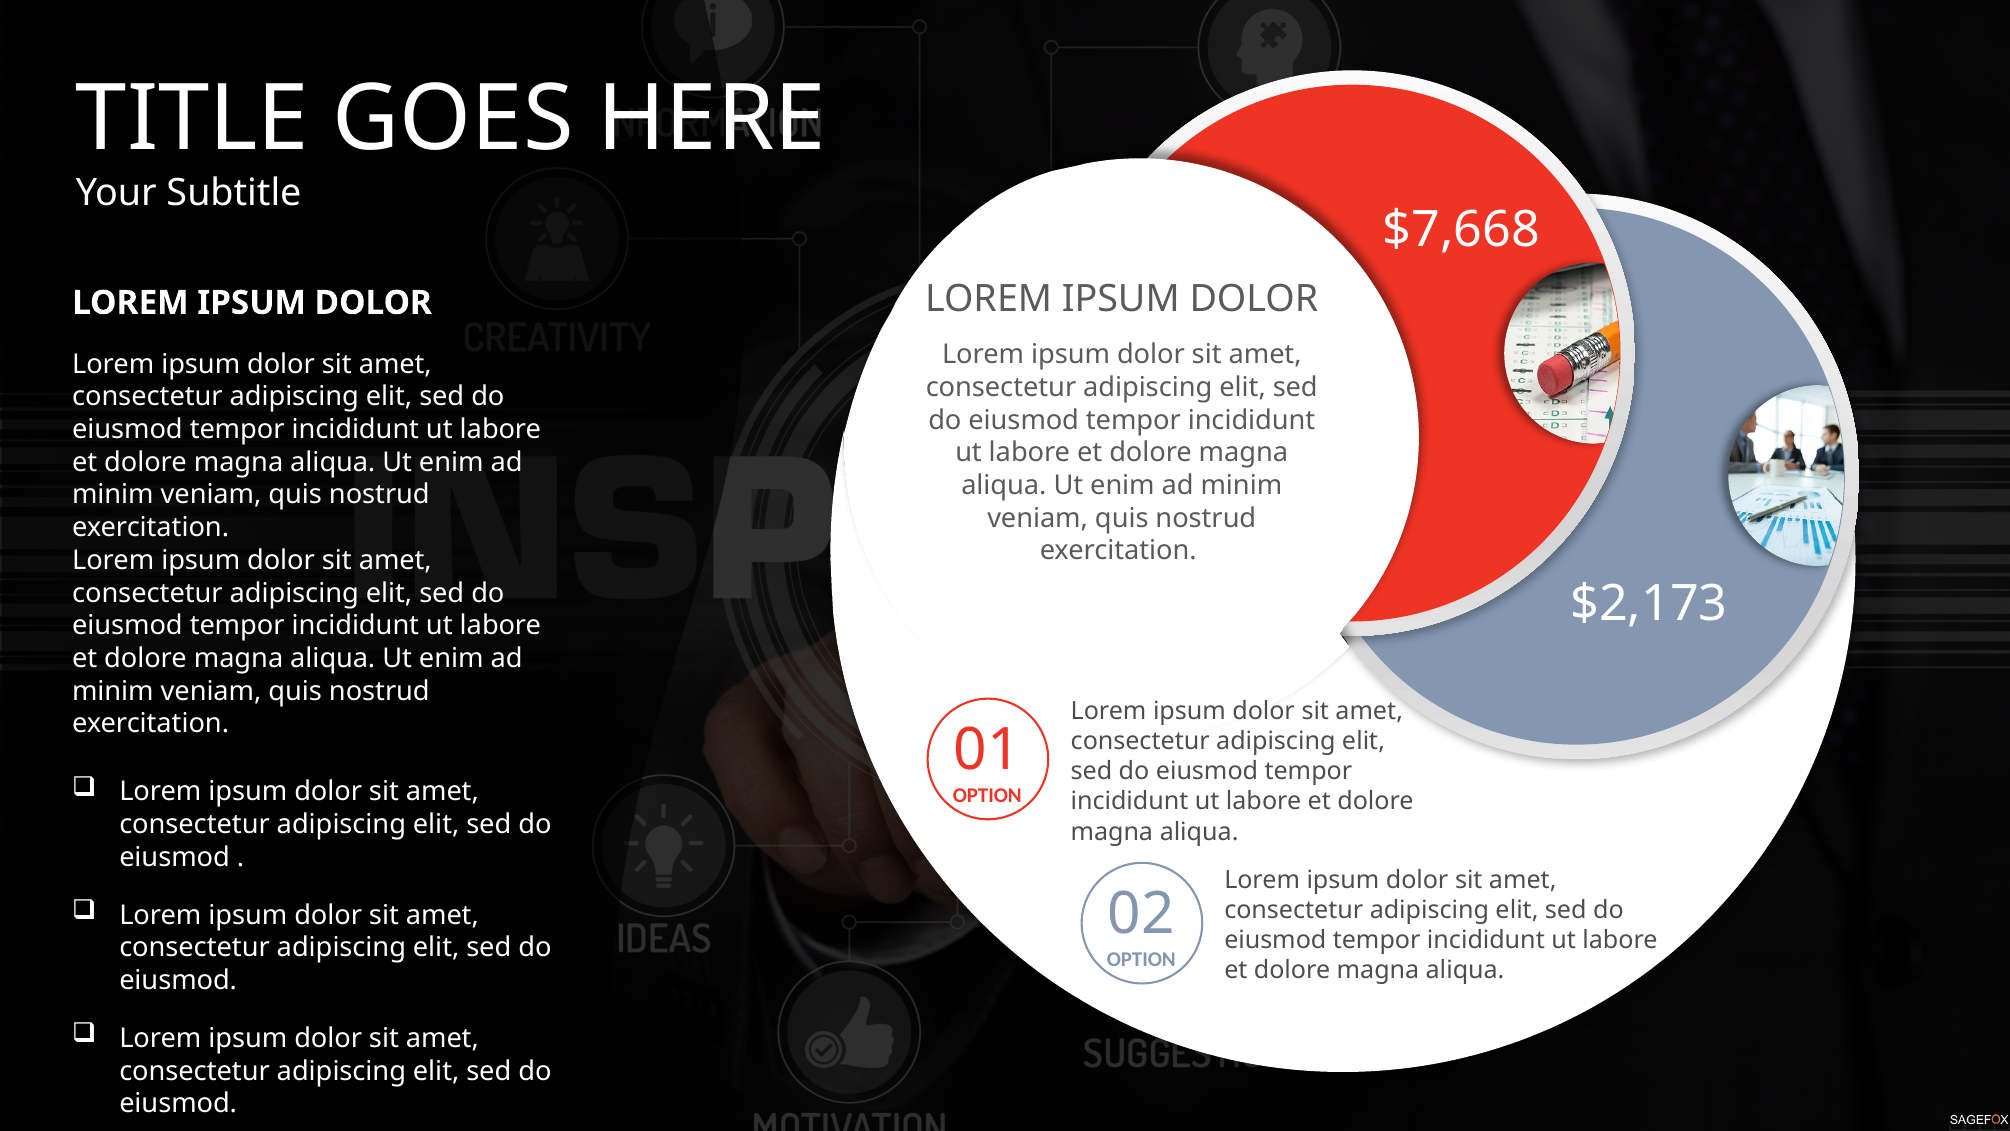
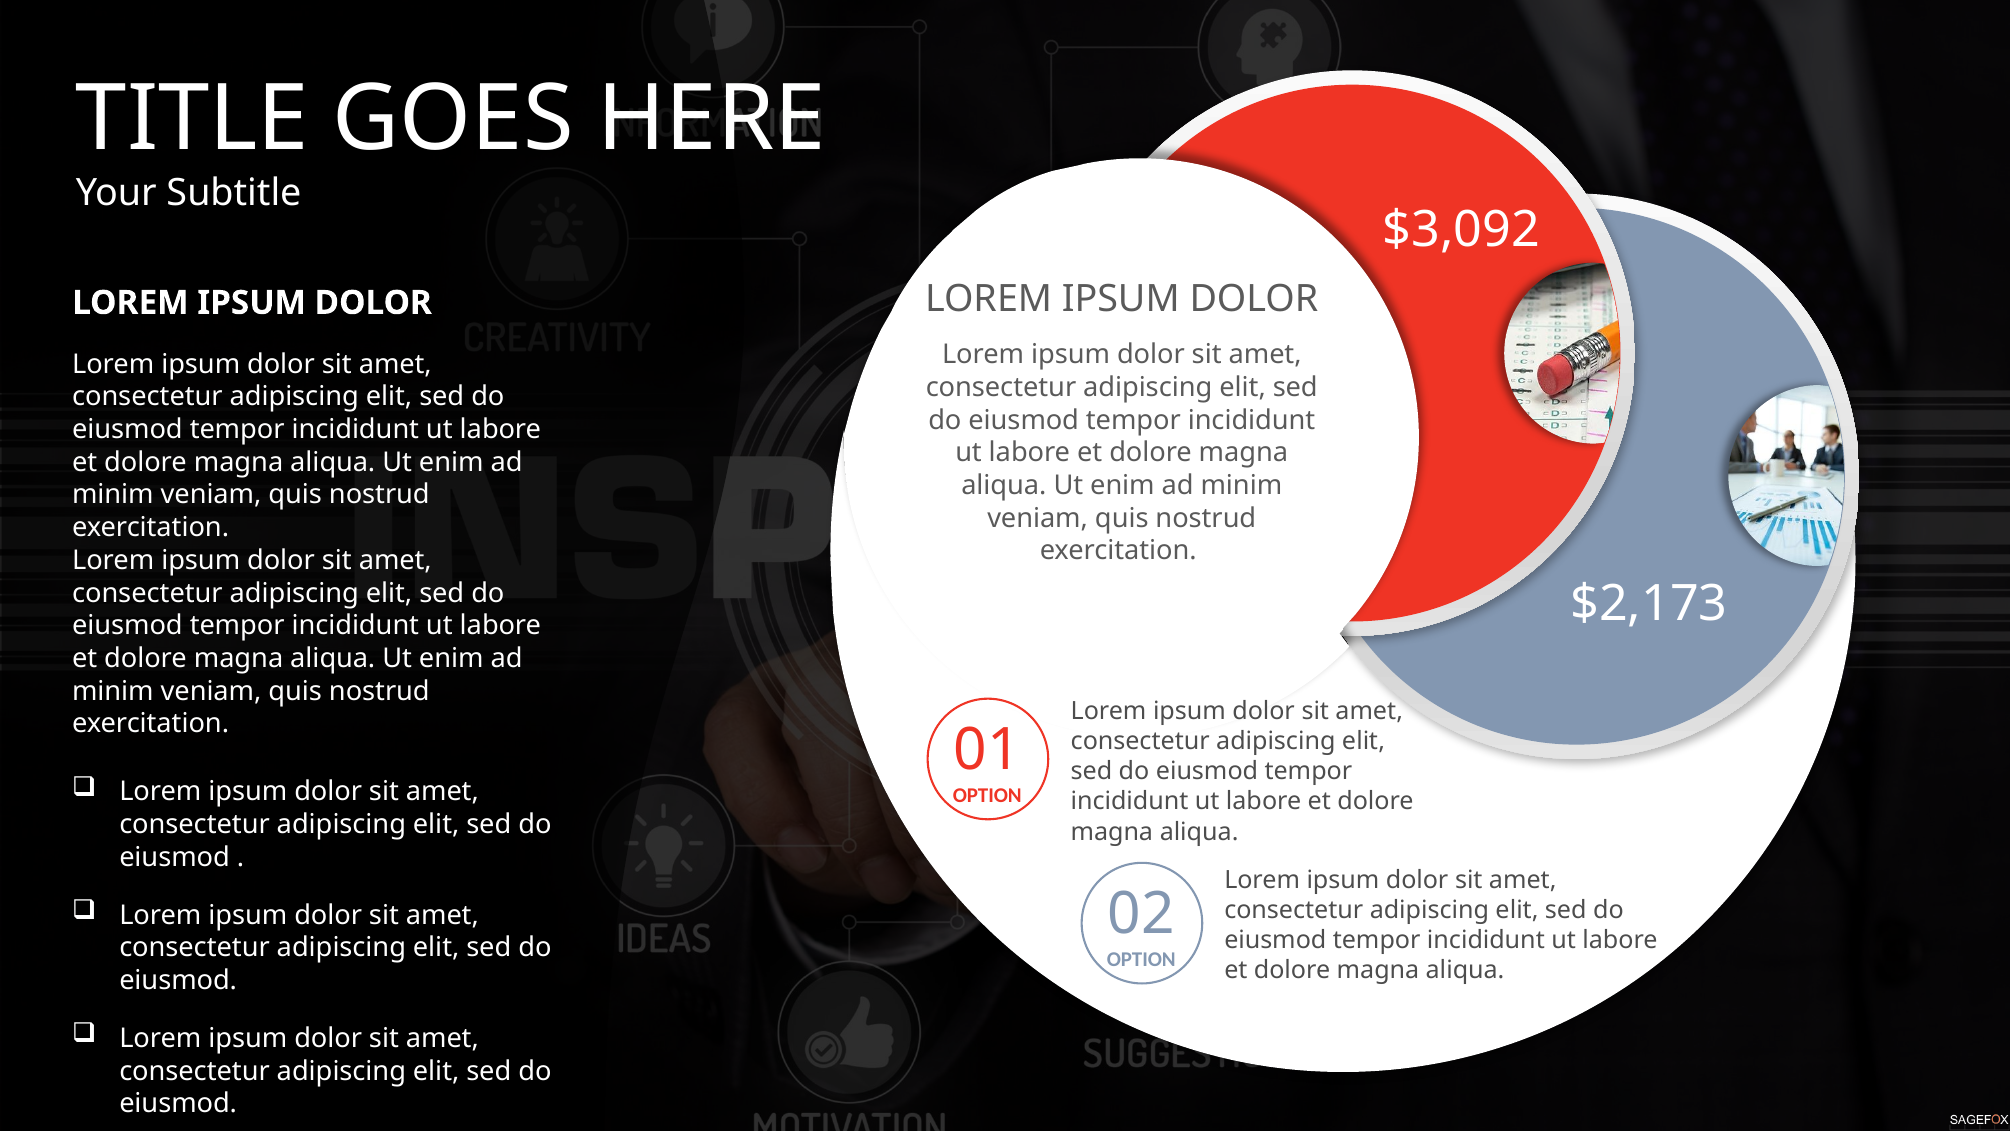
$7,668: $7,668 -> $3,092
